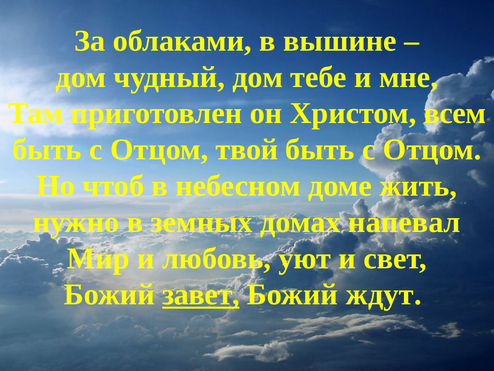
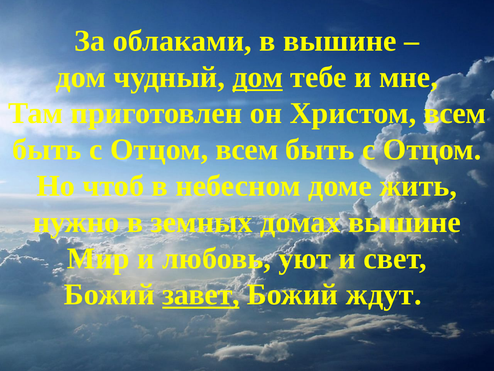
дом at (258, 77) underline: none -> present
Отцом твой: твой -> всем
домах напевал: напевал -> вышине
